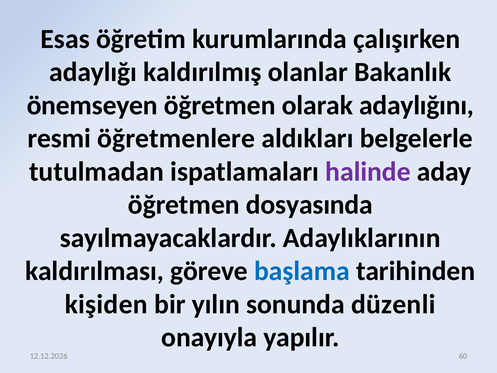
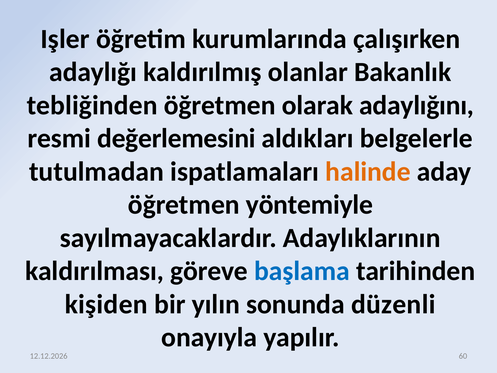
Esas: Esas -> Işler
önemseyen: önemseyen -> tebliğinden
öğretmenlere: öğretmenlere -> değerlemesini
halinde colour: purple -> orange
dosyasında: dosyasında -> yöntemiyle
